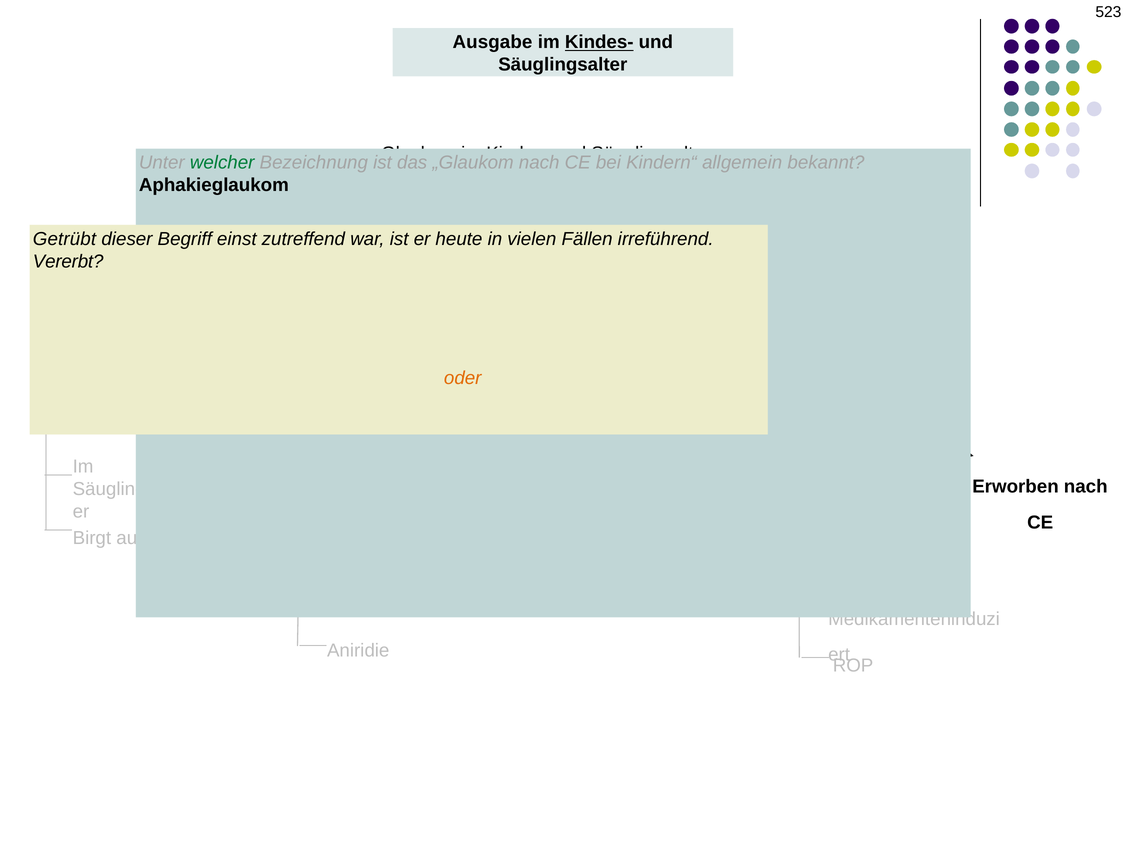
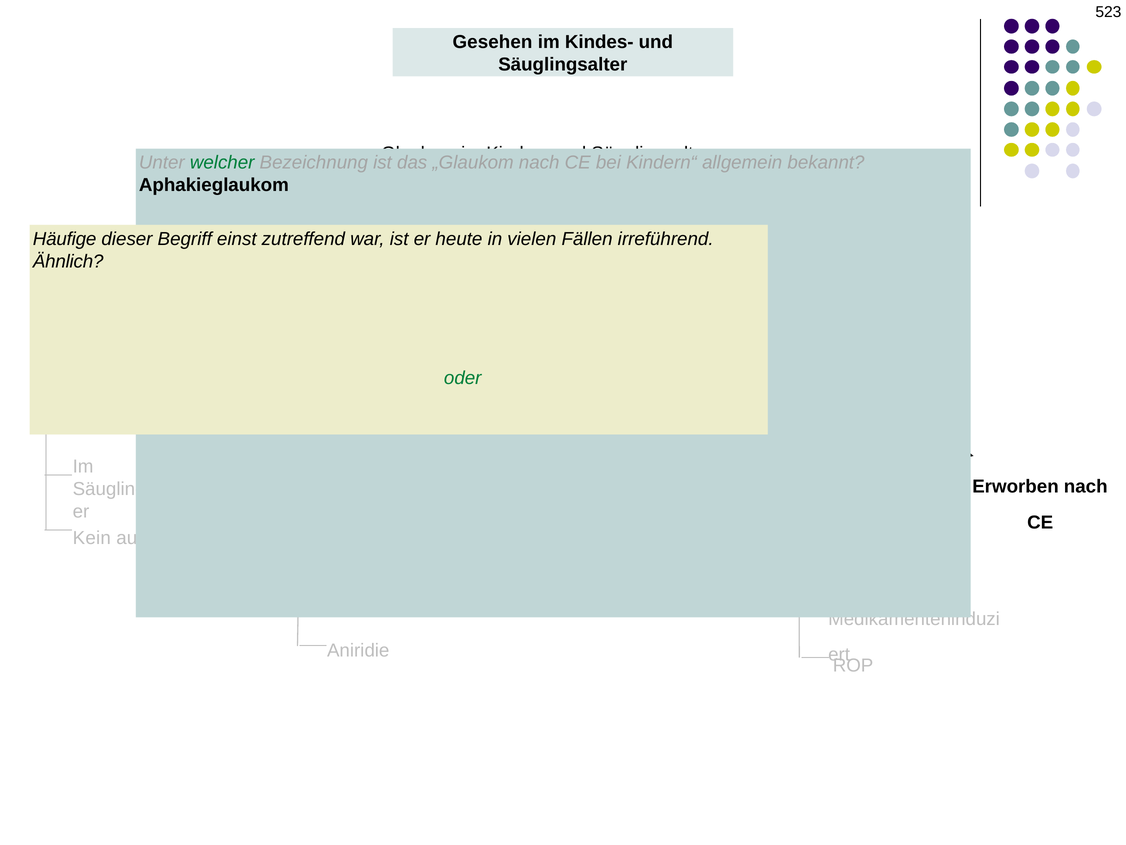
Ausgabe: Ausgabe -> Gesehen
Kindes- at (599, 42) underline: present -> none
Getrübt: Getrübt -> Häufige
Vererbt: Vererbt -> Ähnlich
oder at (463, 378) colour: orange -> green
Birgt at (92, 538): Birgt -> Kein
